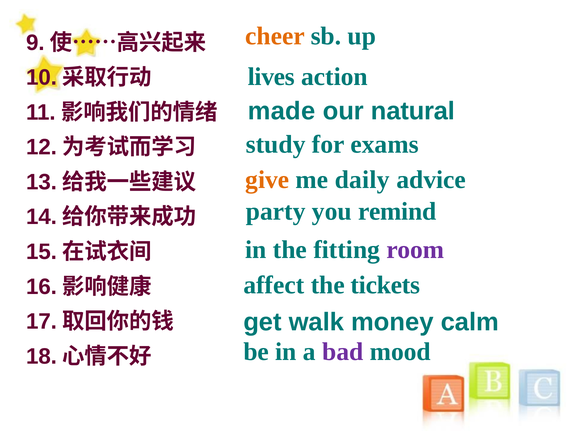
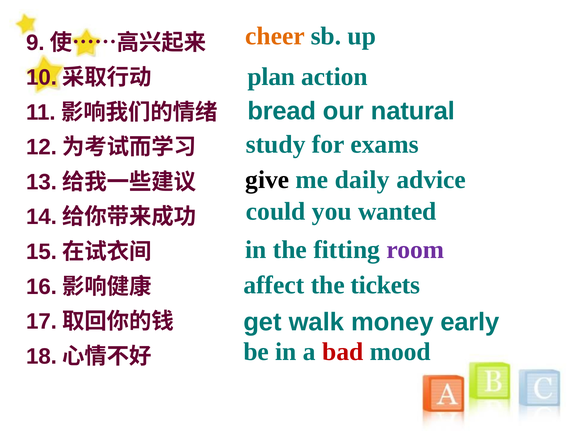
lives: lives -> plan
made: made -> bread
give colour: orange -> black
party: party -> could
remind: remind -> wanted
calm: calm -> early
bad colour: purple -> red
